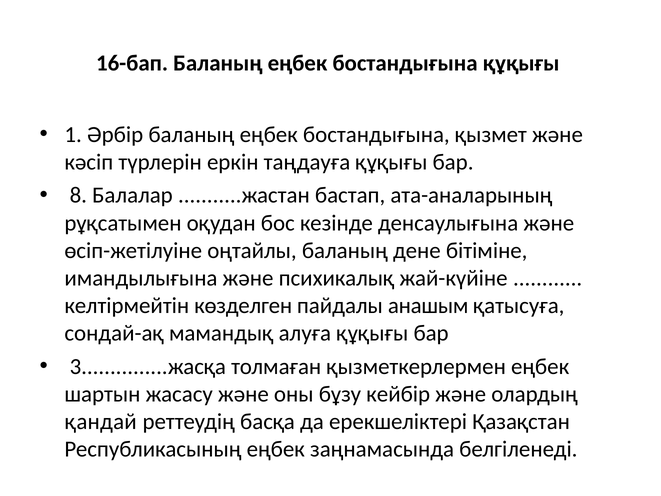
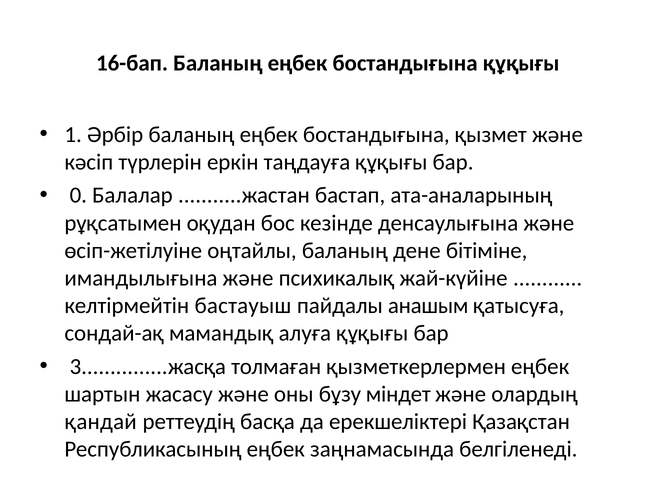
8: 8 -> 0
көзделген: көзделген -> бастауыш
кейбір: кейбір -> міндет
